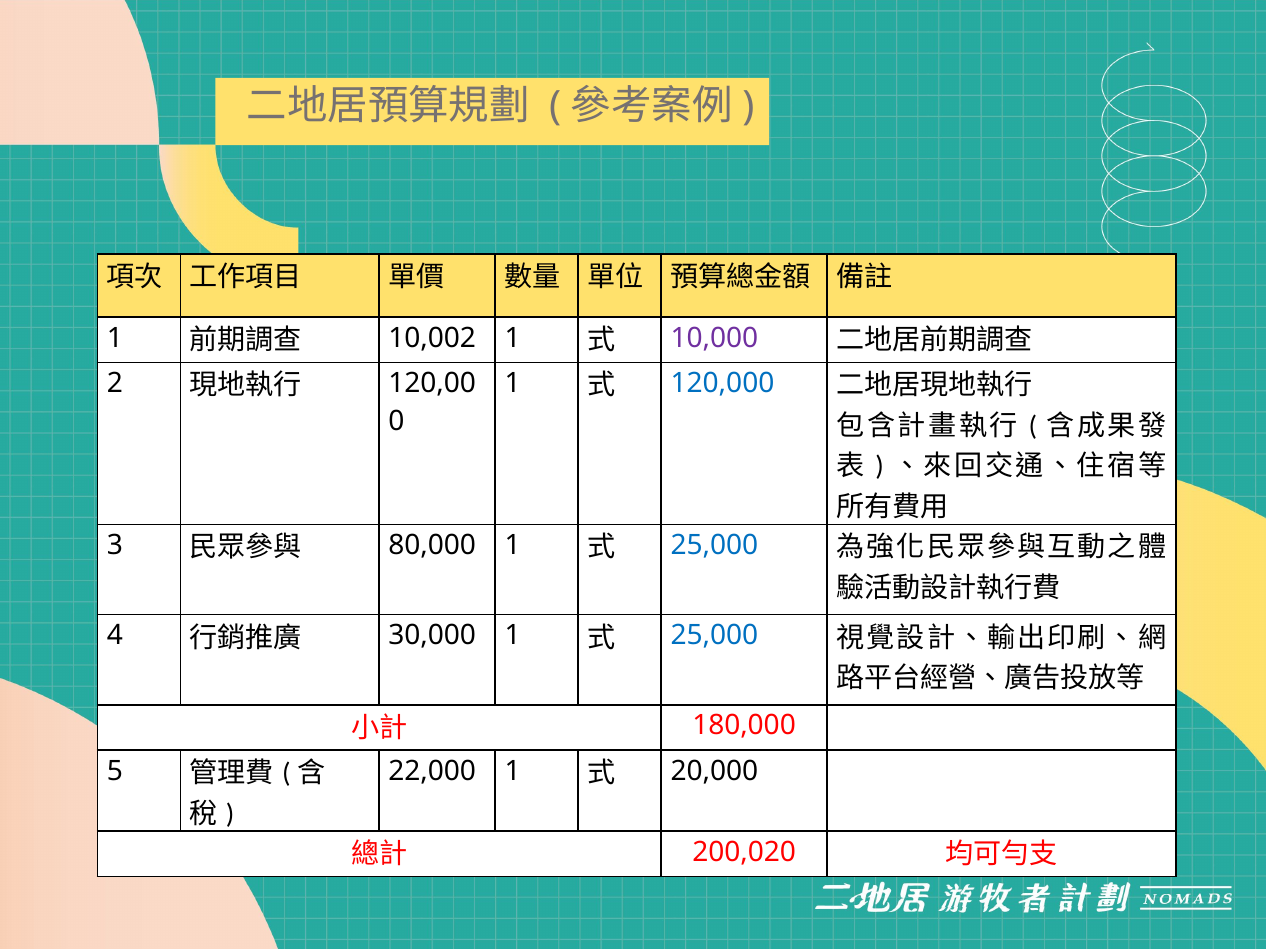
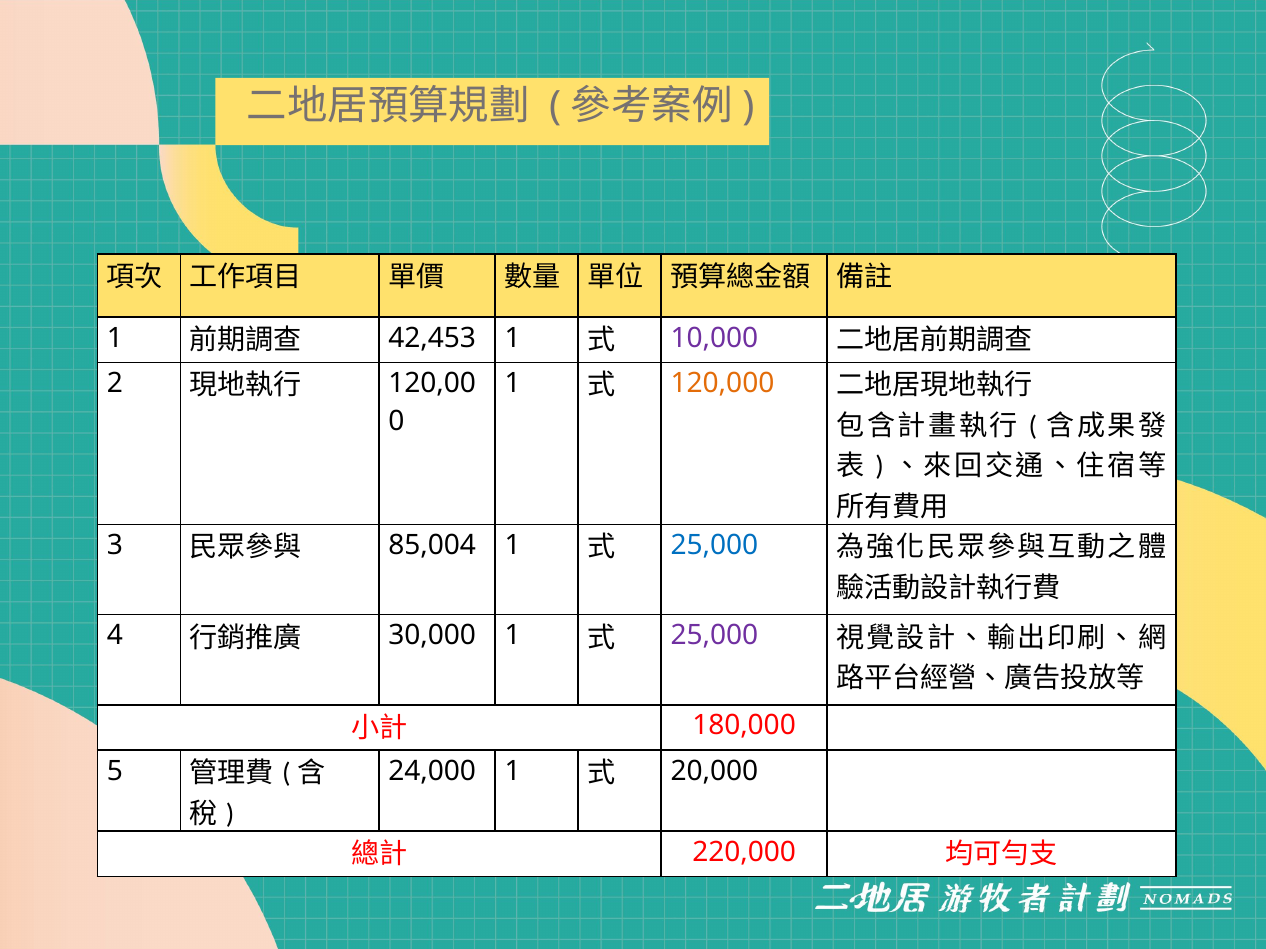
10,002: 10,002 -> 42,453
120,000 colour: blue -> orange
80,000: 80,000 -> 85,004
25,000 at (714, 636) colour: blue -> purple
22,000: 22,000 -> 24,000
200,020: 200,020 -> 220,000
